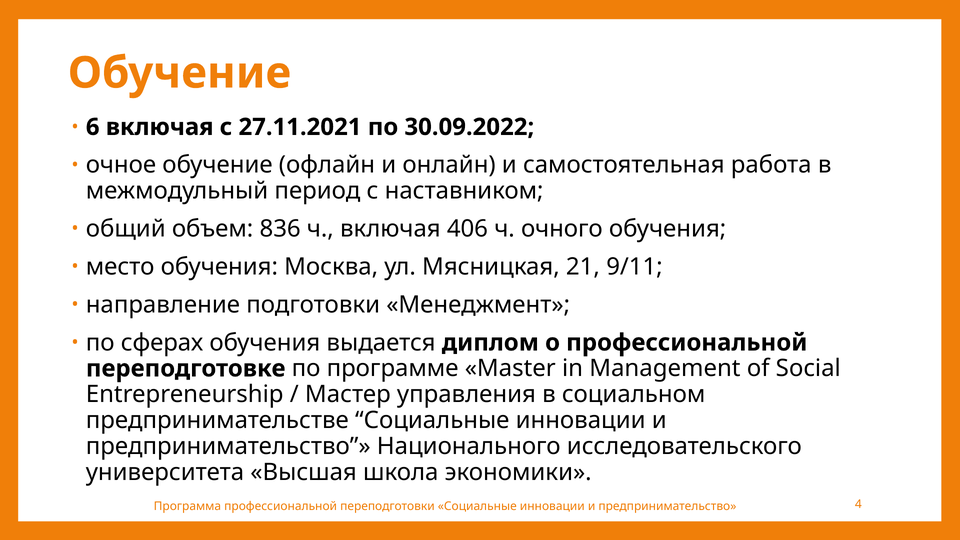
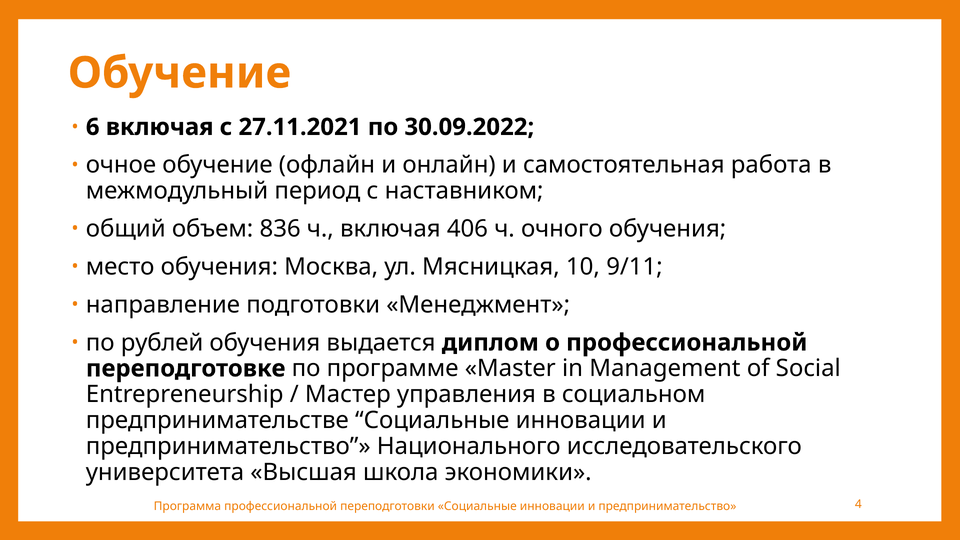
21: 21 -> 10
сферах: сферах -> рублей
